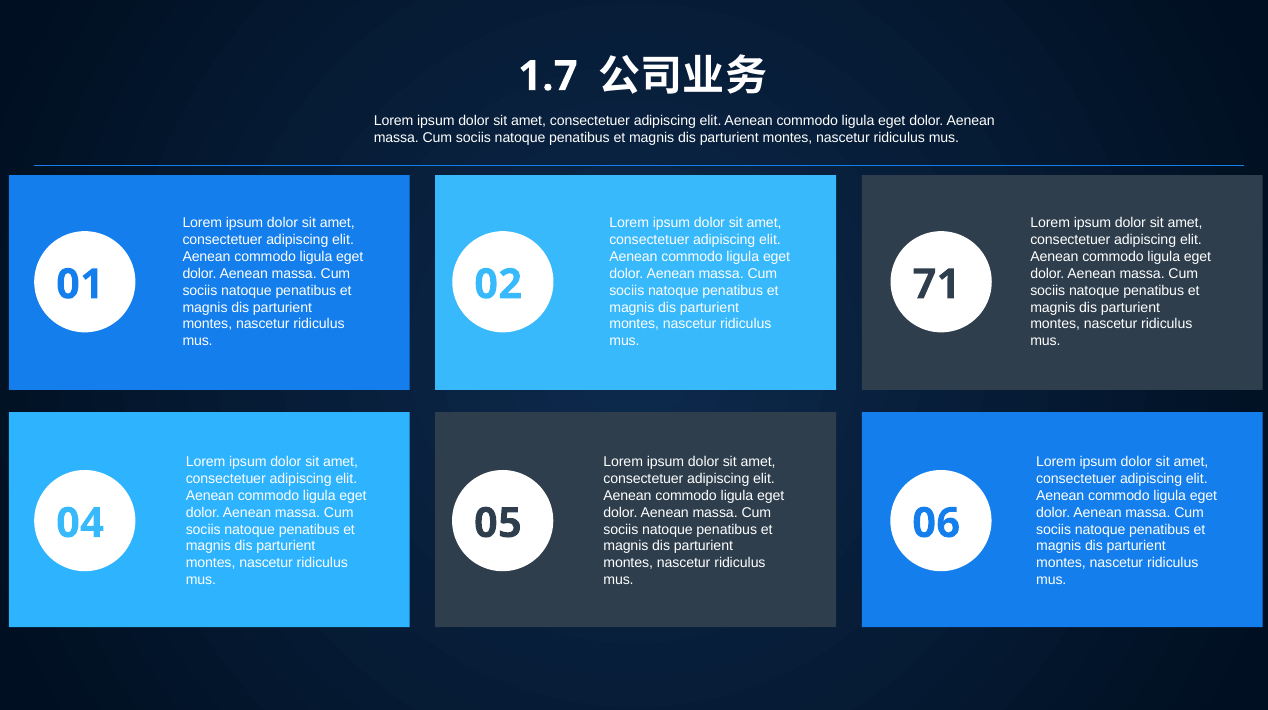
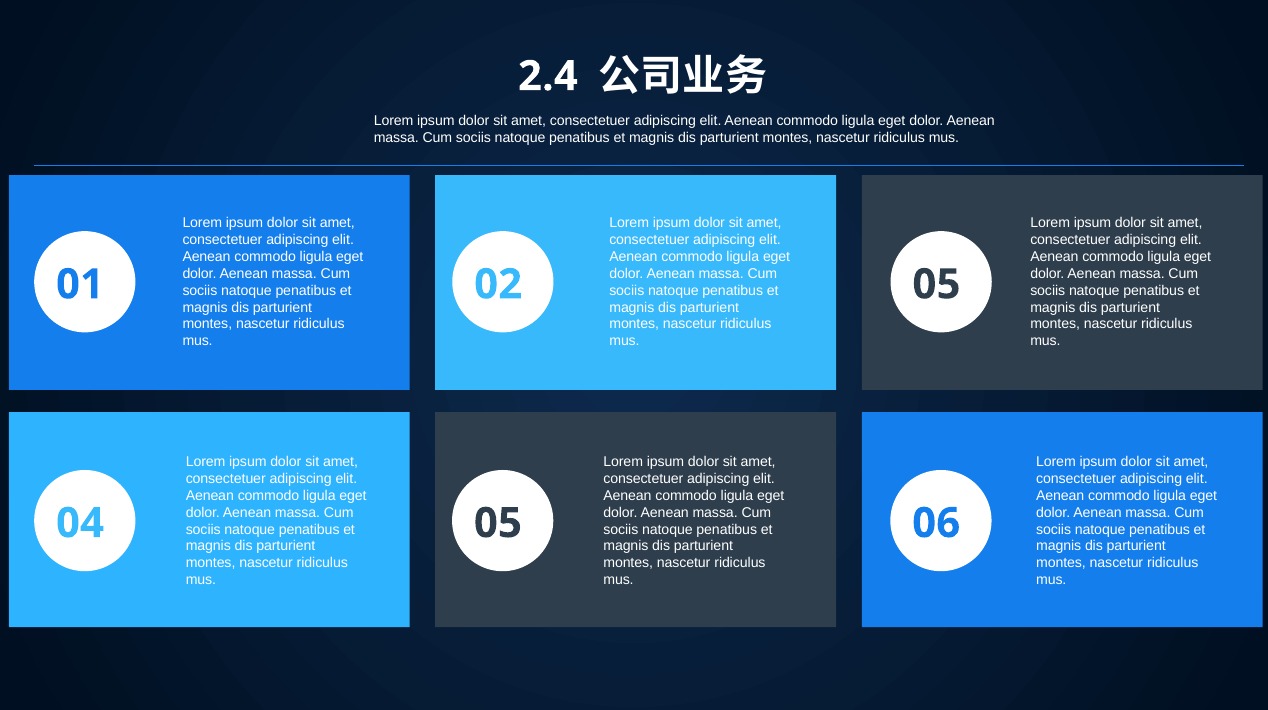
1.7: 1.7 -> 2.4
02 71: 71 -> 05
